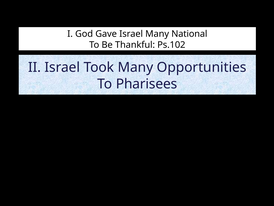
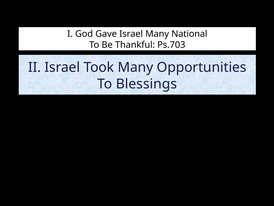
Ps.102: Ps.102 -> Ps.703
Pharisees: Pharisees -> Blessings
